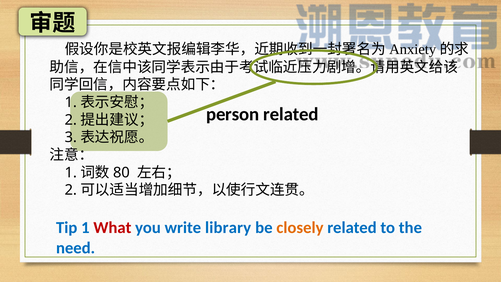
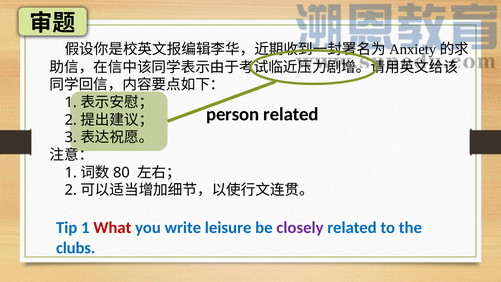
library: library -> leisure
closely colour: orange -> purple
need: need -> clubs
